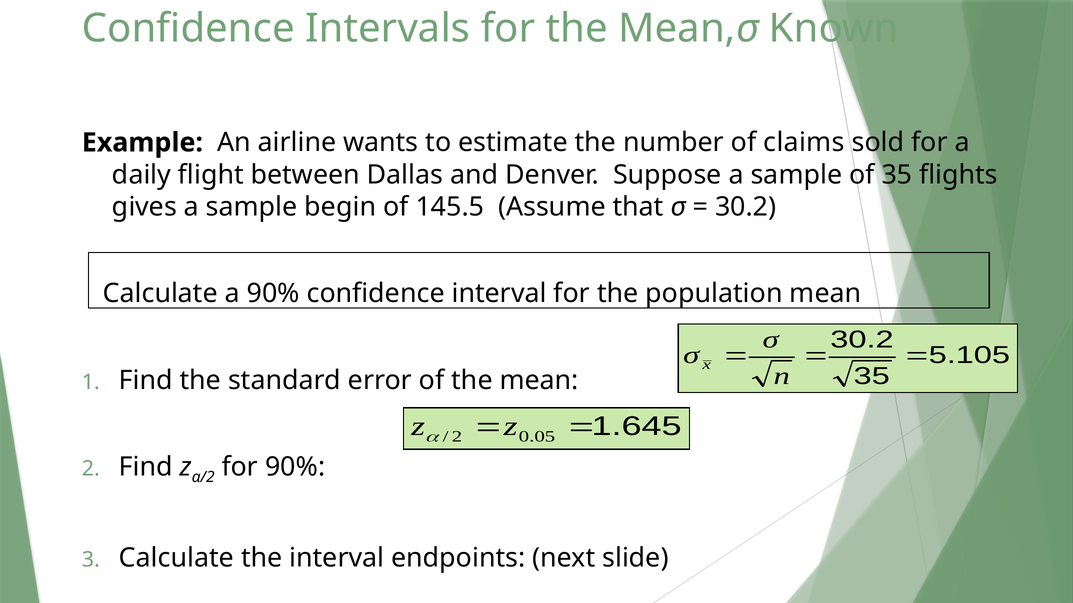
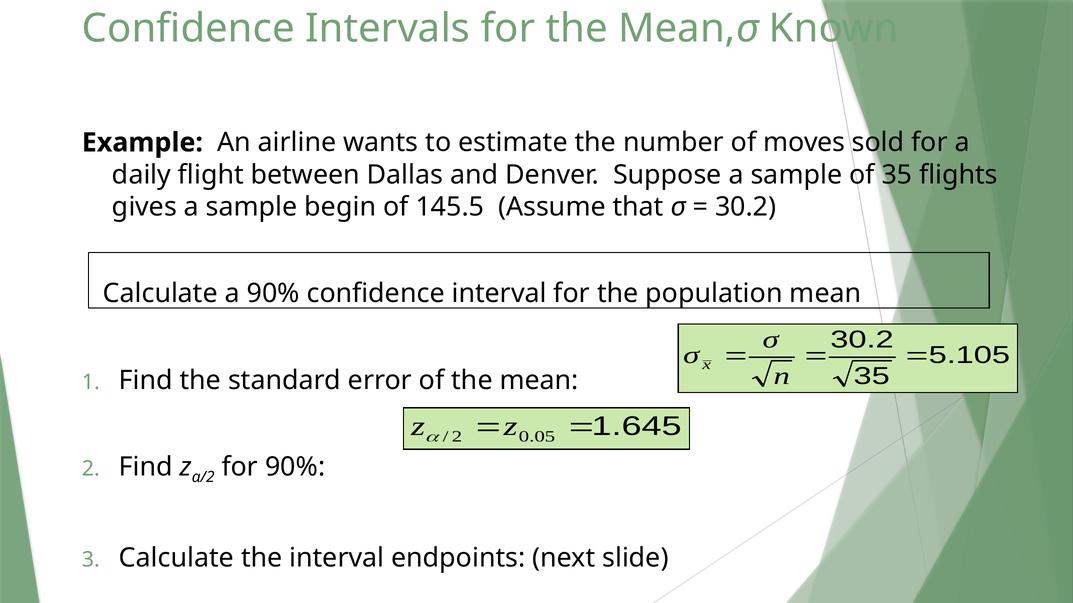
claims: claims -> moves
